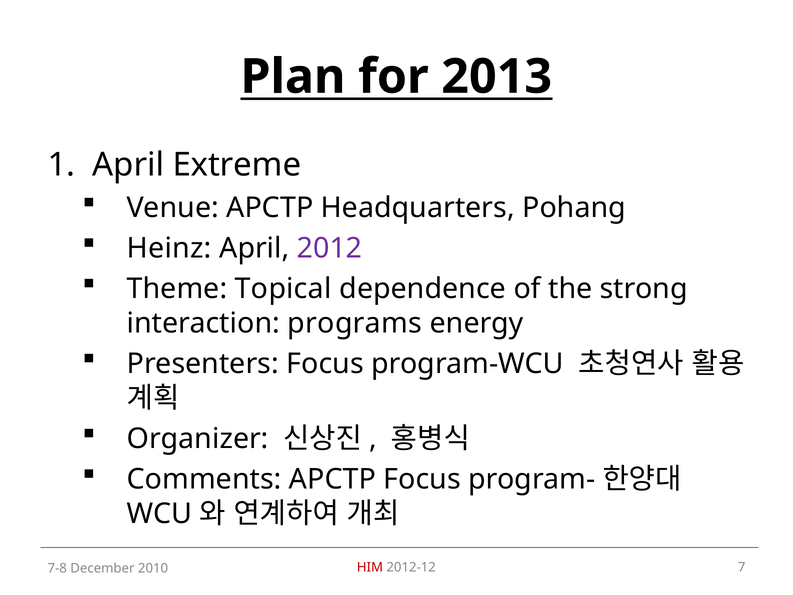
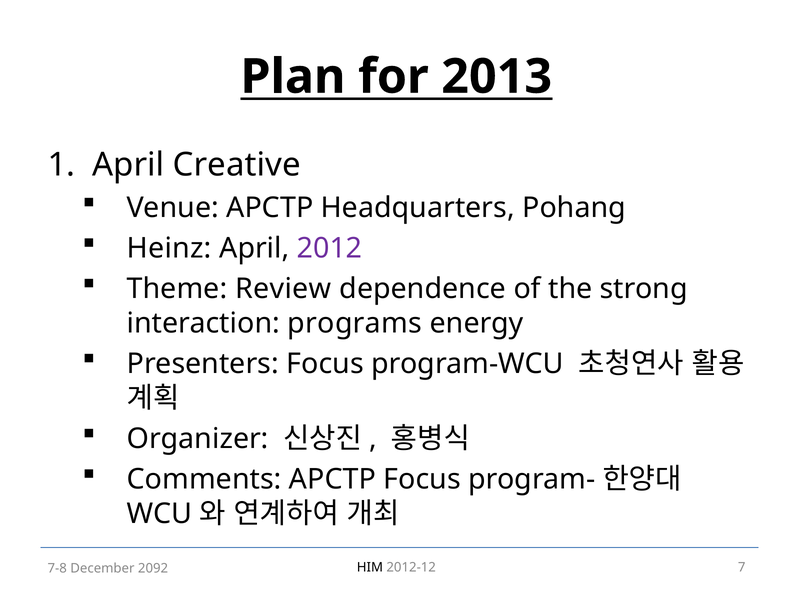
Extreme: Extreme -> Creative
Topical: Topical -> Review
HIM colour: red -> black
2010: 2010 -> 2092
